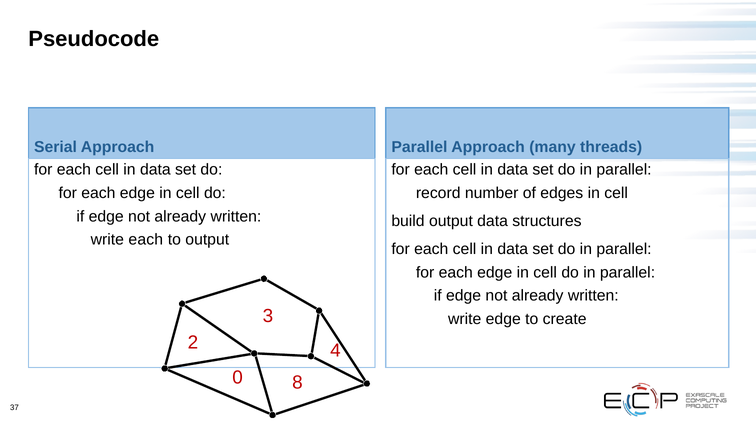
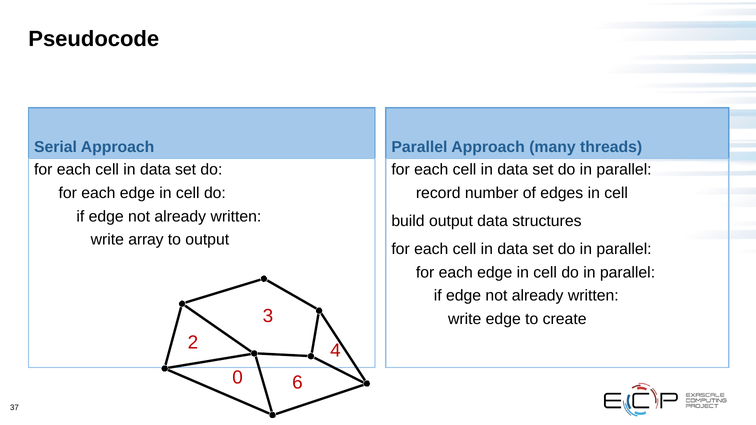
write each: each -> array
8: 8 -> 6
